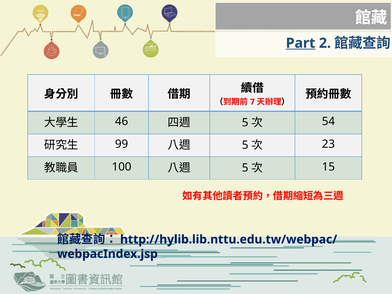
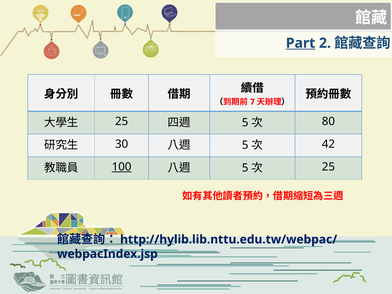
46 at (122, 121): 46 -> 25
54: 54 -> 80
99: 99 -> 30
23: 23 -> 42
100 underline: none -> present
15 at (328, 167): 15 -> 25
